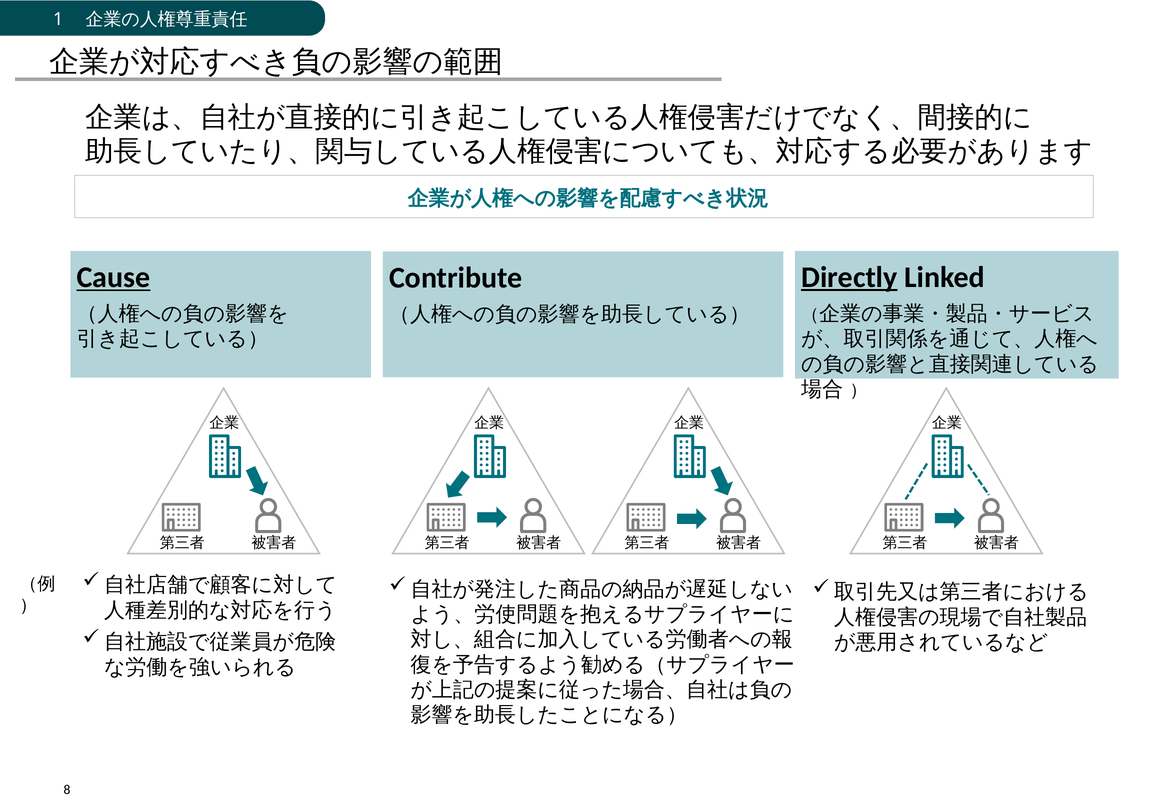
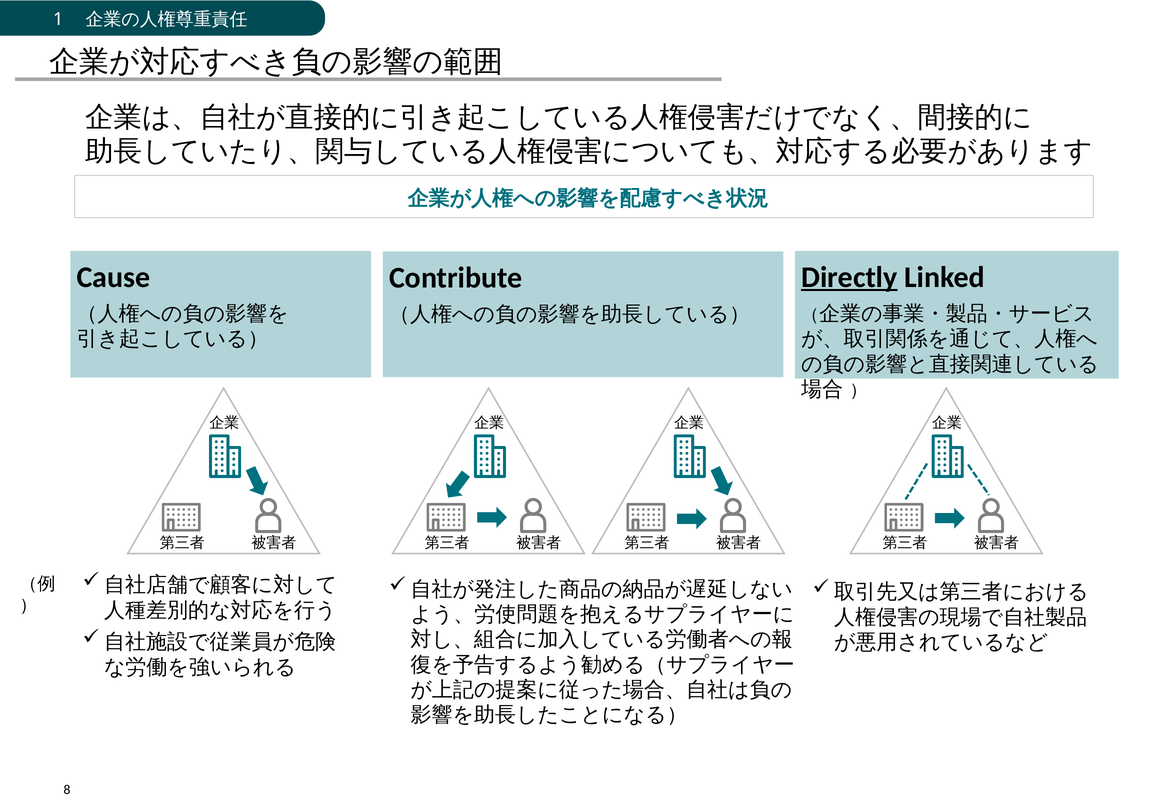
Cause underline: present -> none
